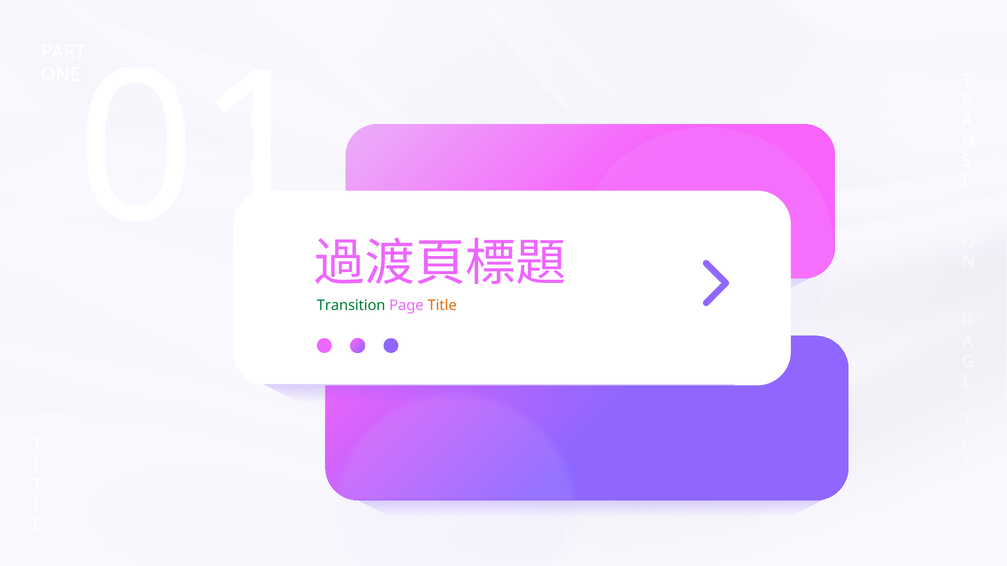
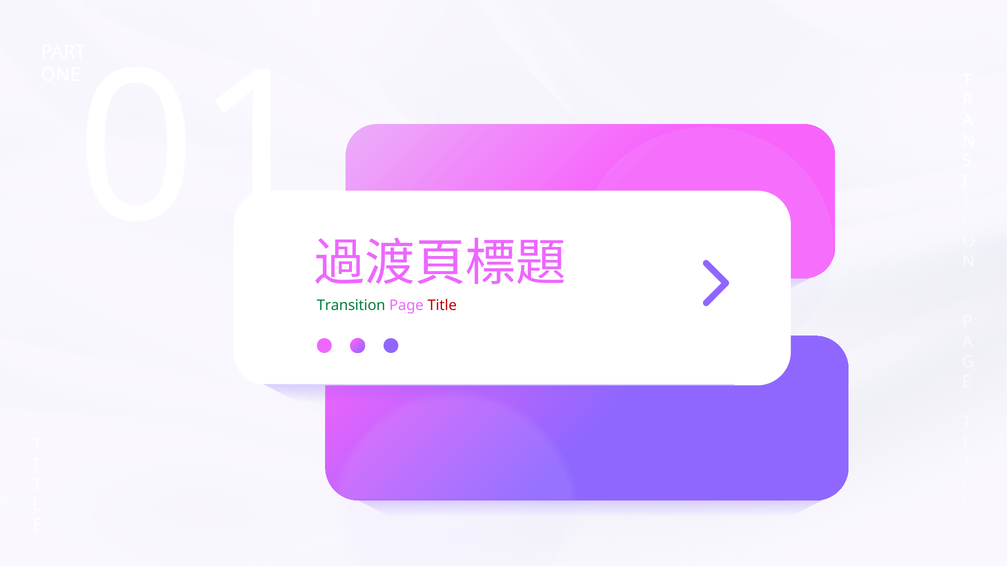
Title colour: orange -> red
